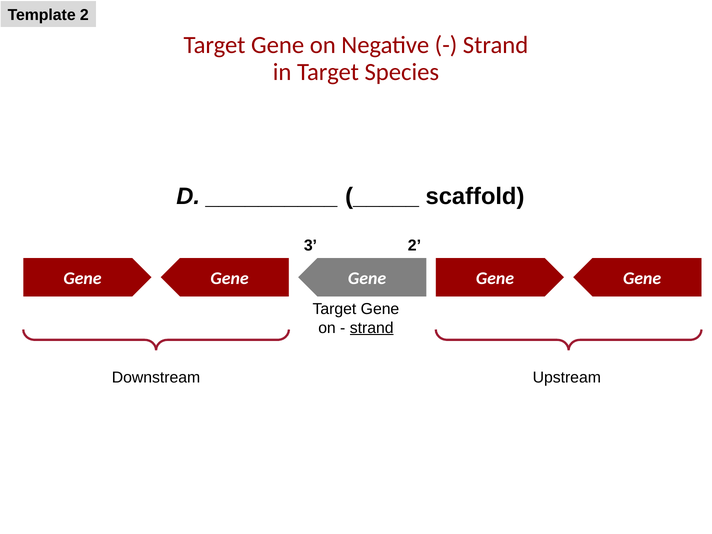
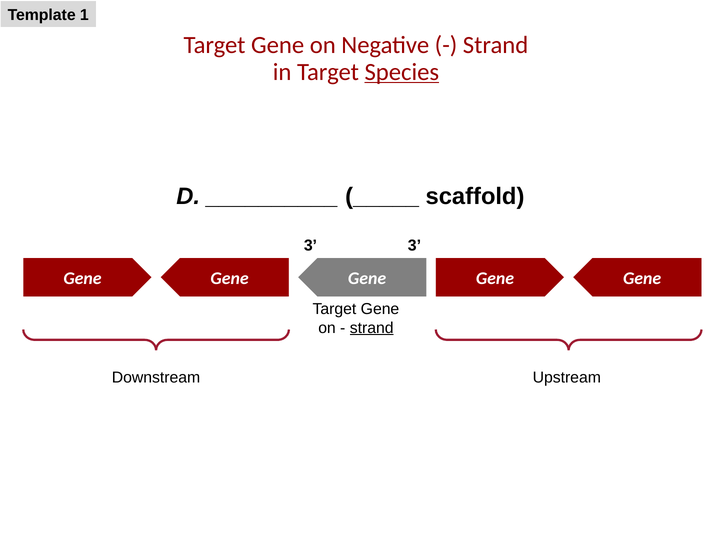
Template 2: 2 -> 1
Species underline: none -> present
3 2: 2 -> 3
